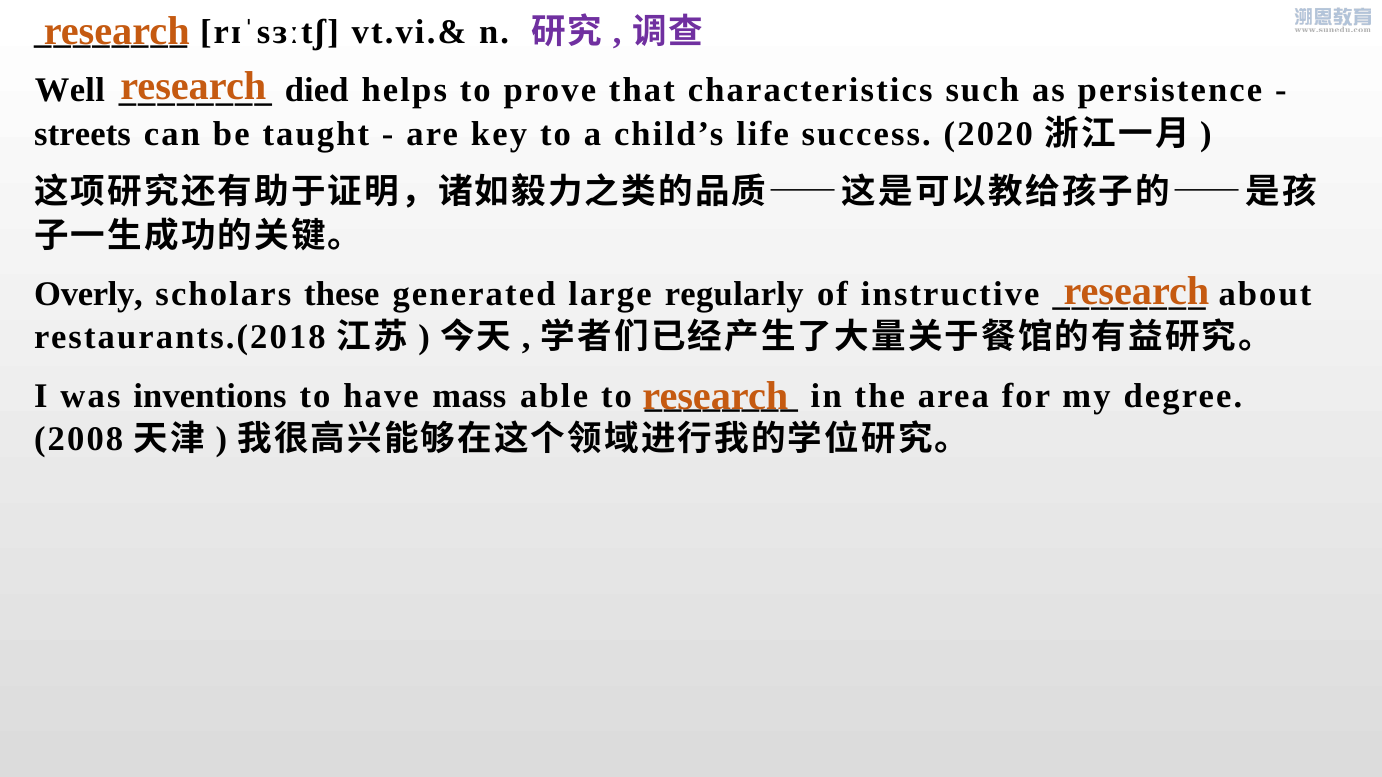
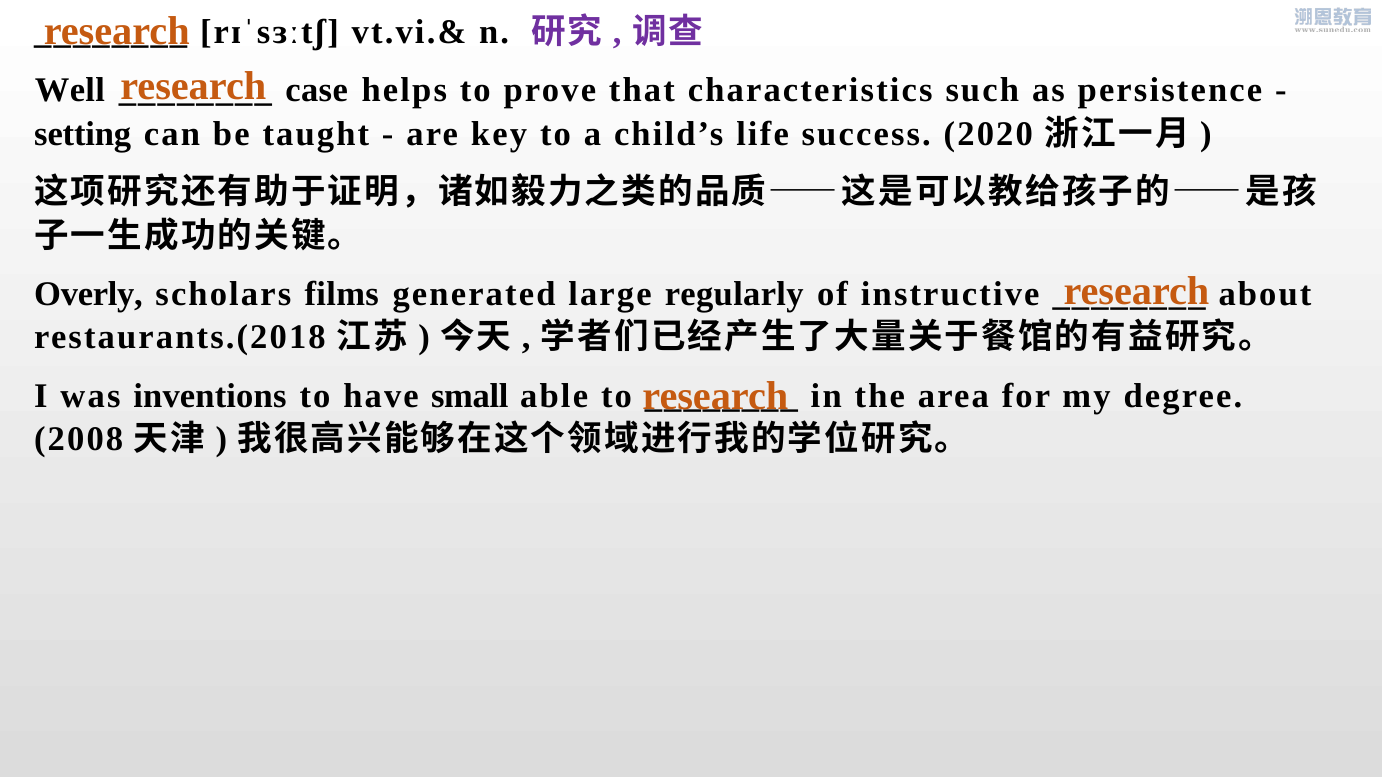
died: died -> case
streets: streets -> setting
these: these -> films
mass: mass -> small
